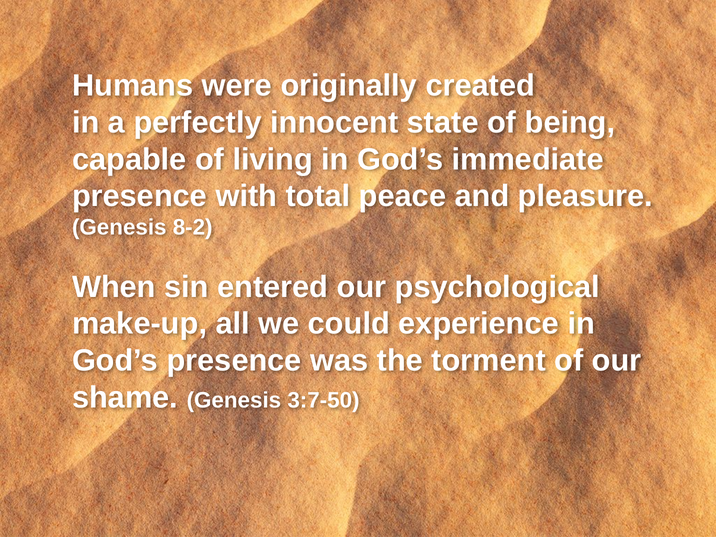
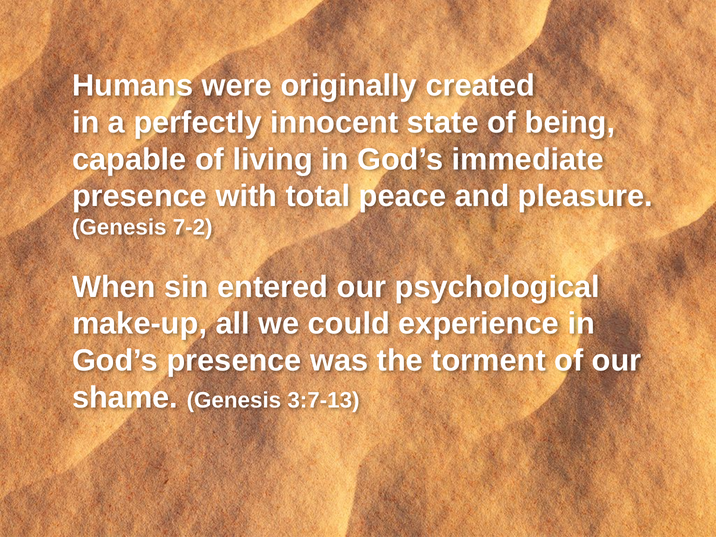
8-2: 8-2 -> 7-2
3:7-50: 3:7-50 -> 3:7-13
